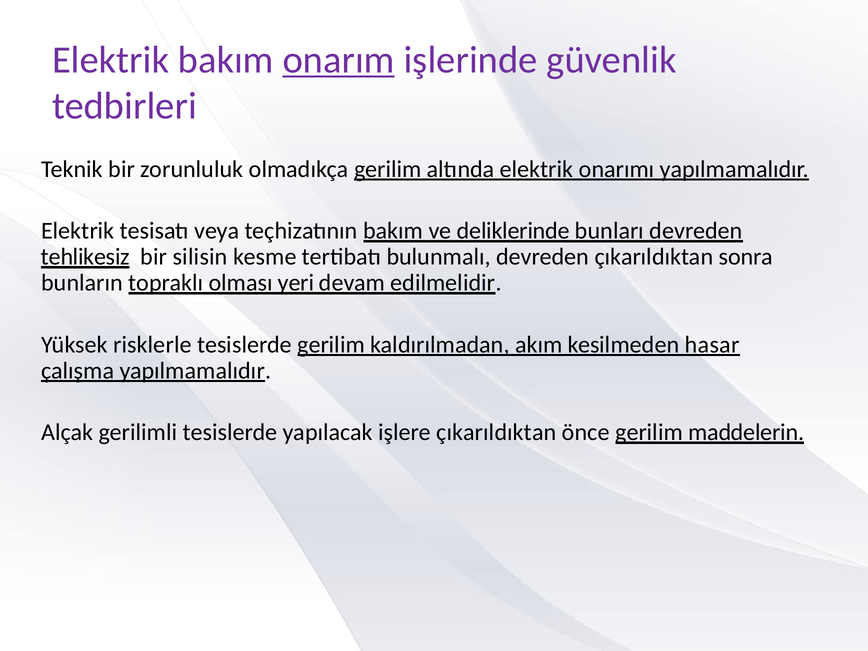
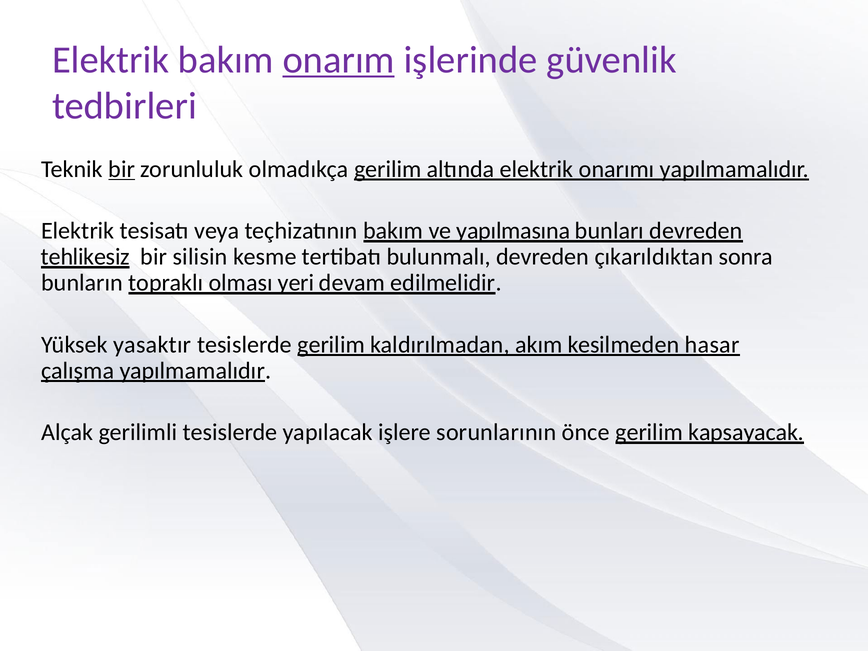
bir at (122, 169) underline: none -> present
deliklerinde: deliklerinde -> yapılmasına
risklerle: risklerle -> yasaktır
işlere çıkarıldıktan: çıkarıldıktan -> sorunlarının
maddelerin: maddelerin -> kapsayacak
